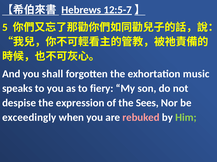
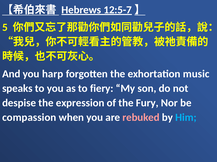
shall: shall -> harp
Sees: Sees -> Fury
exceedingly: exceedingly -> compassion
Him colour: light green -> light blue
